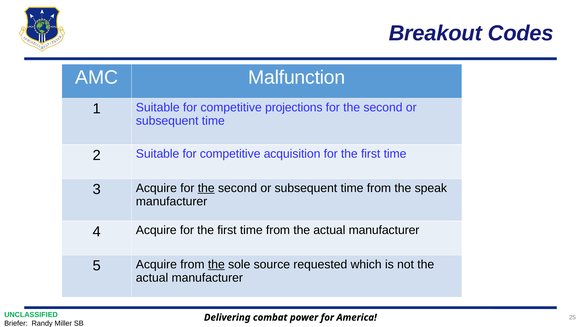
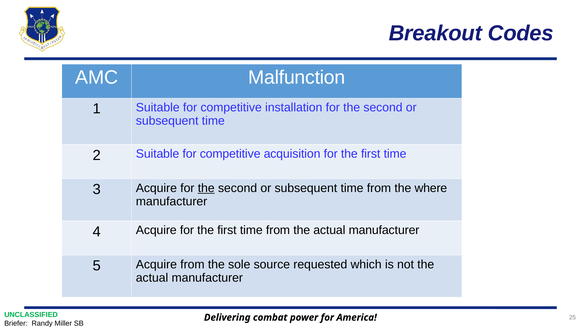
projections: projections -> installation
speak: speak -> where
the at (216, 264) underline: present -> none
